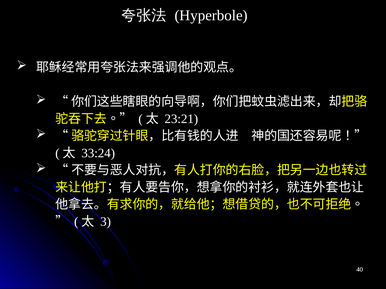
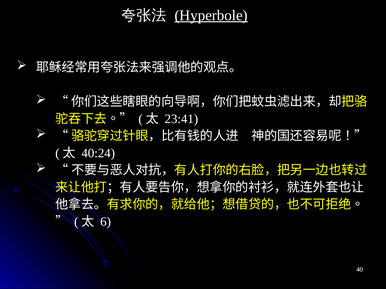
Hyperbole underline: none -> present
23:21: 23:21 -> 23:41
33:24: 33:24 -> 40:24
3: 3 -> 6
